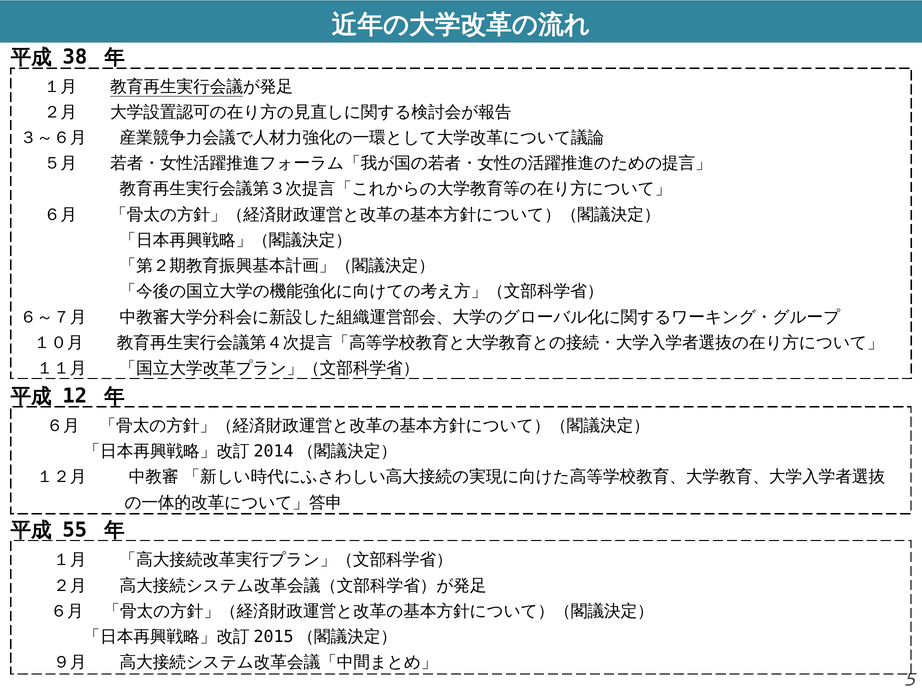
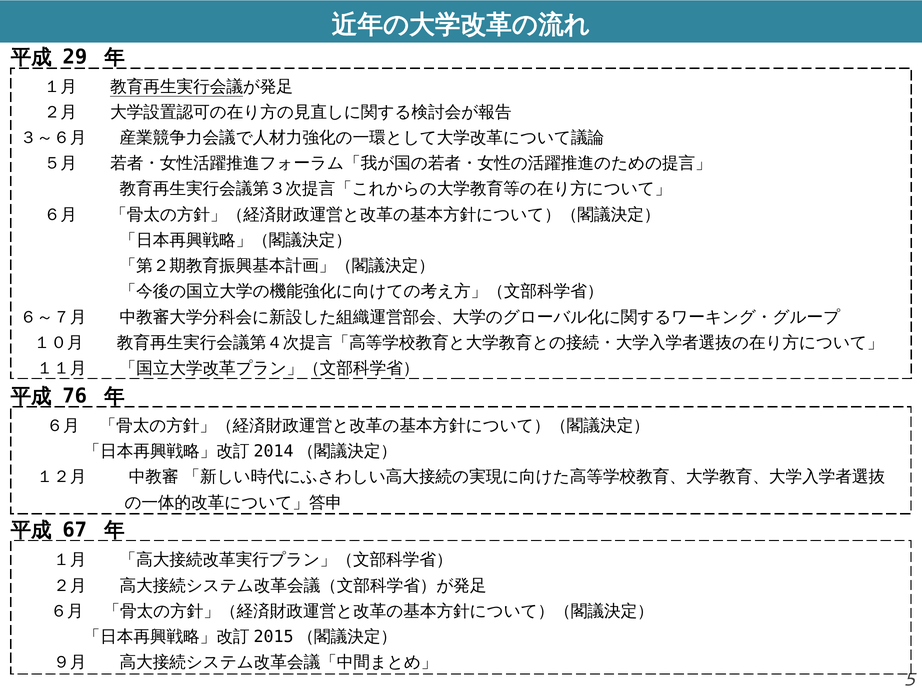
38: 38 -> 29
12: 12 -> 76
55: 55 -> 67
